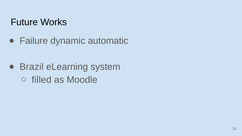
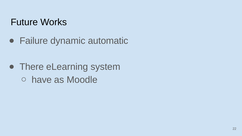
Brazil: Brazil -> There
filled: filled -> have
